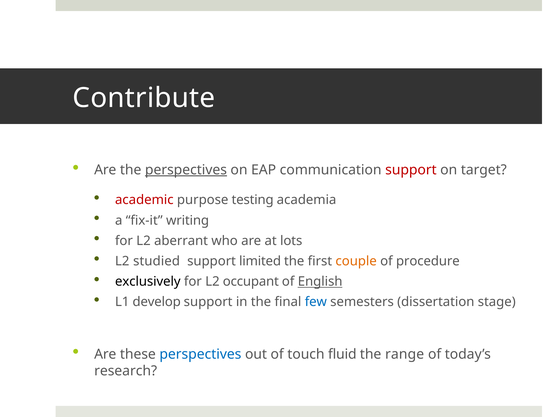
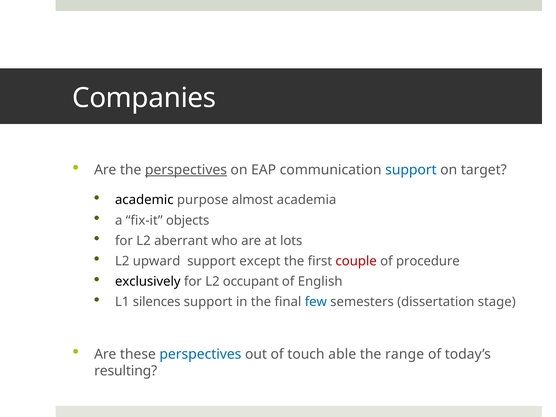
Contribute: Contribute -> Companies
support at (411, 170) colour: red -> blue
academic colour: red -> black
testing: testing -> almost
writing: writing -> objects
studied: studied -> upward
limited: limited -> except
couple colour: orange -> red
English underline: present -> none
develop: develop -> silences
fluid: fluid -> able
research: research -> resulting
